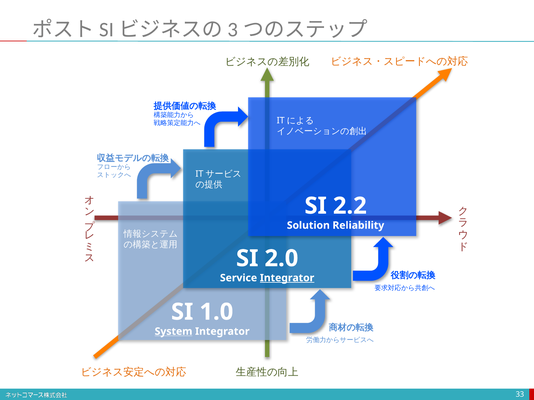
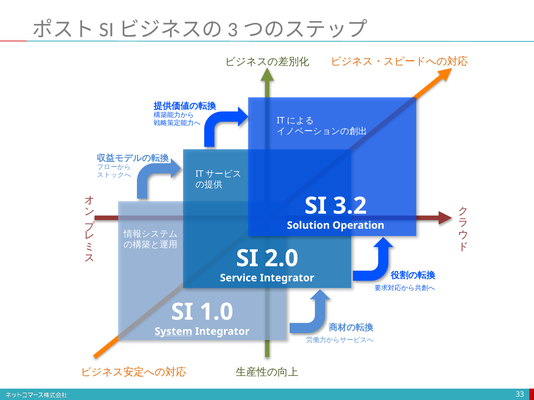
2.2: 2.2 -> 3.2
Reliability: Reliability -> Operation
Integrator at (287, 278) underline: present -> none
